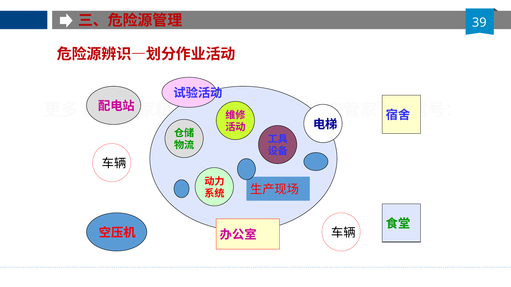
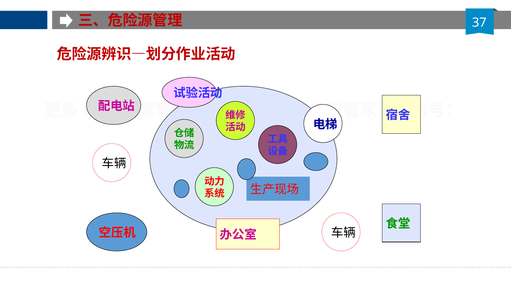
39: 39 -> 37
